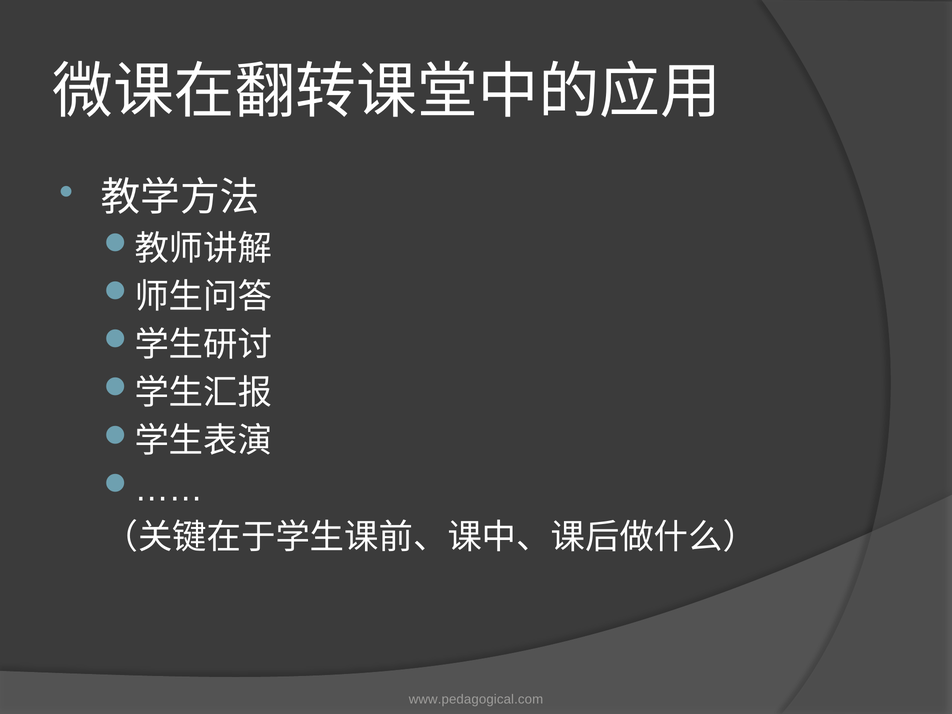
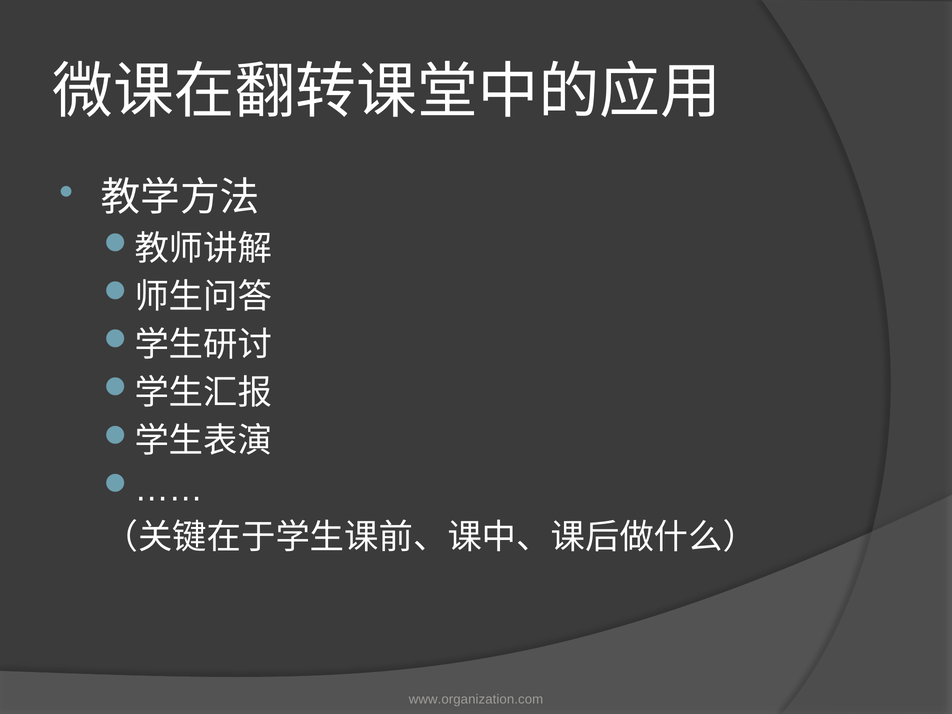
www.pedagogical.com: www.pedagogical.com -> www.organization.com
